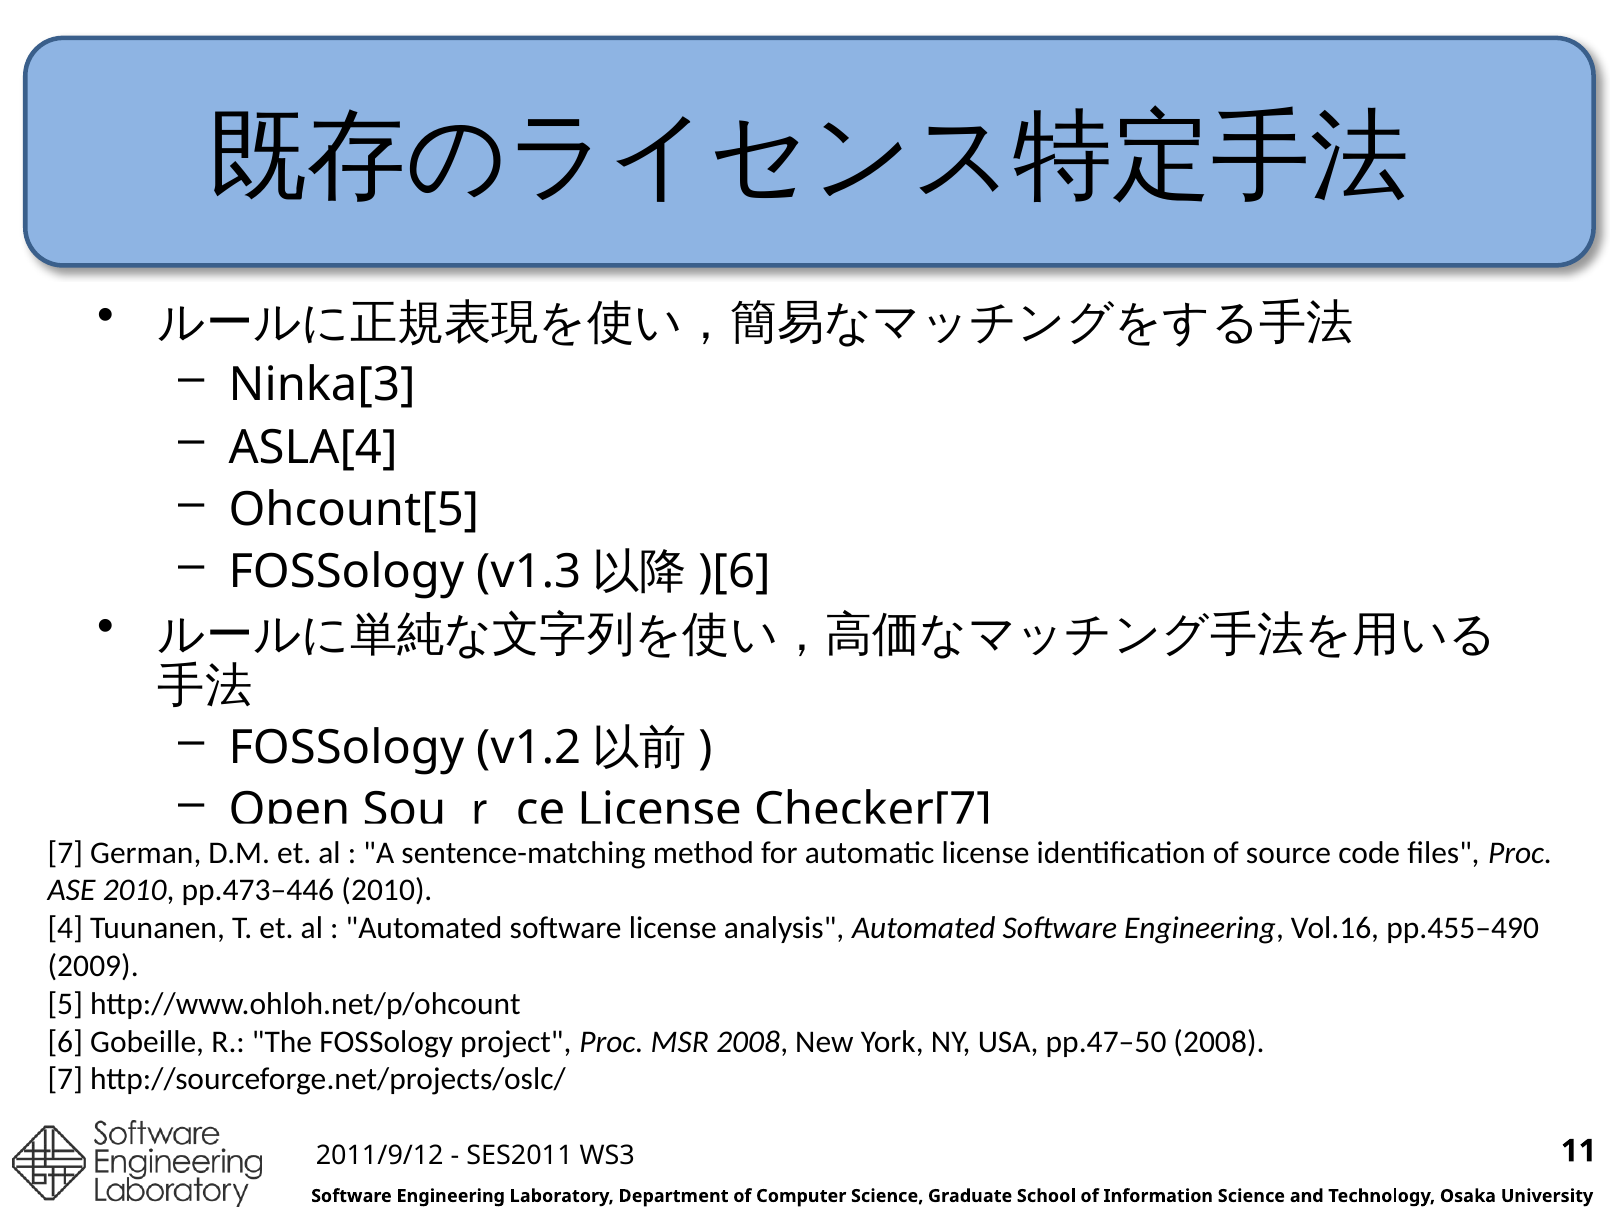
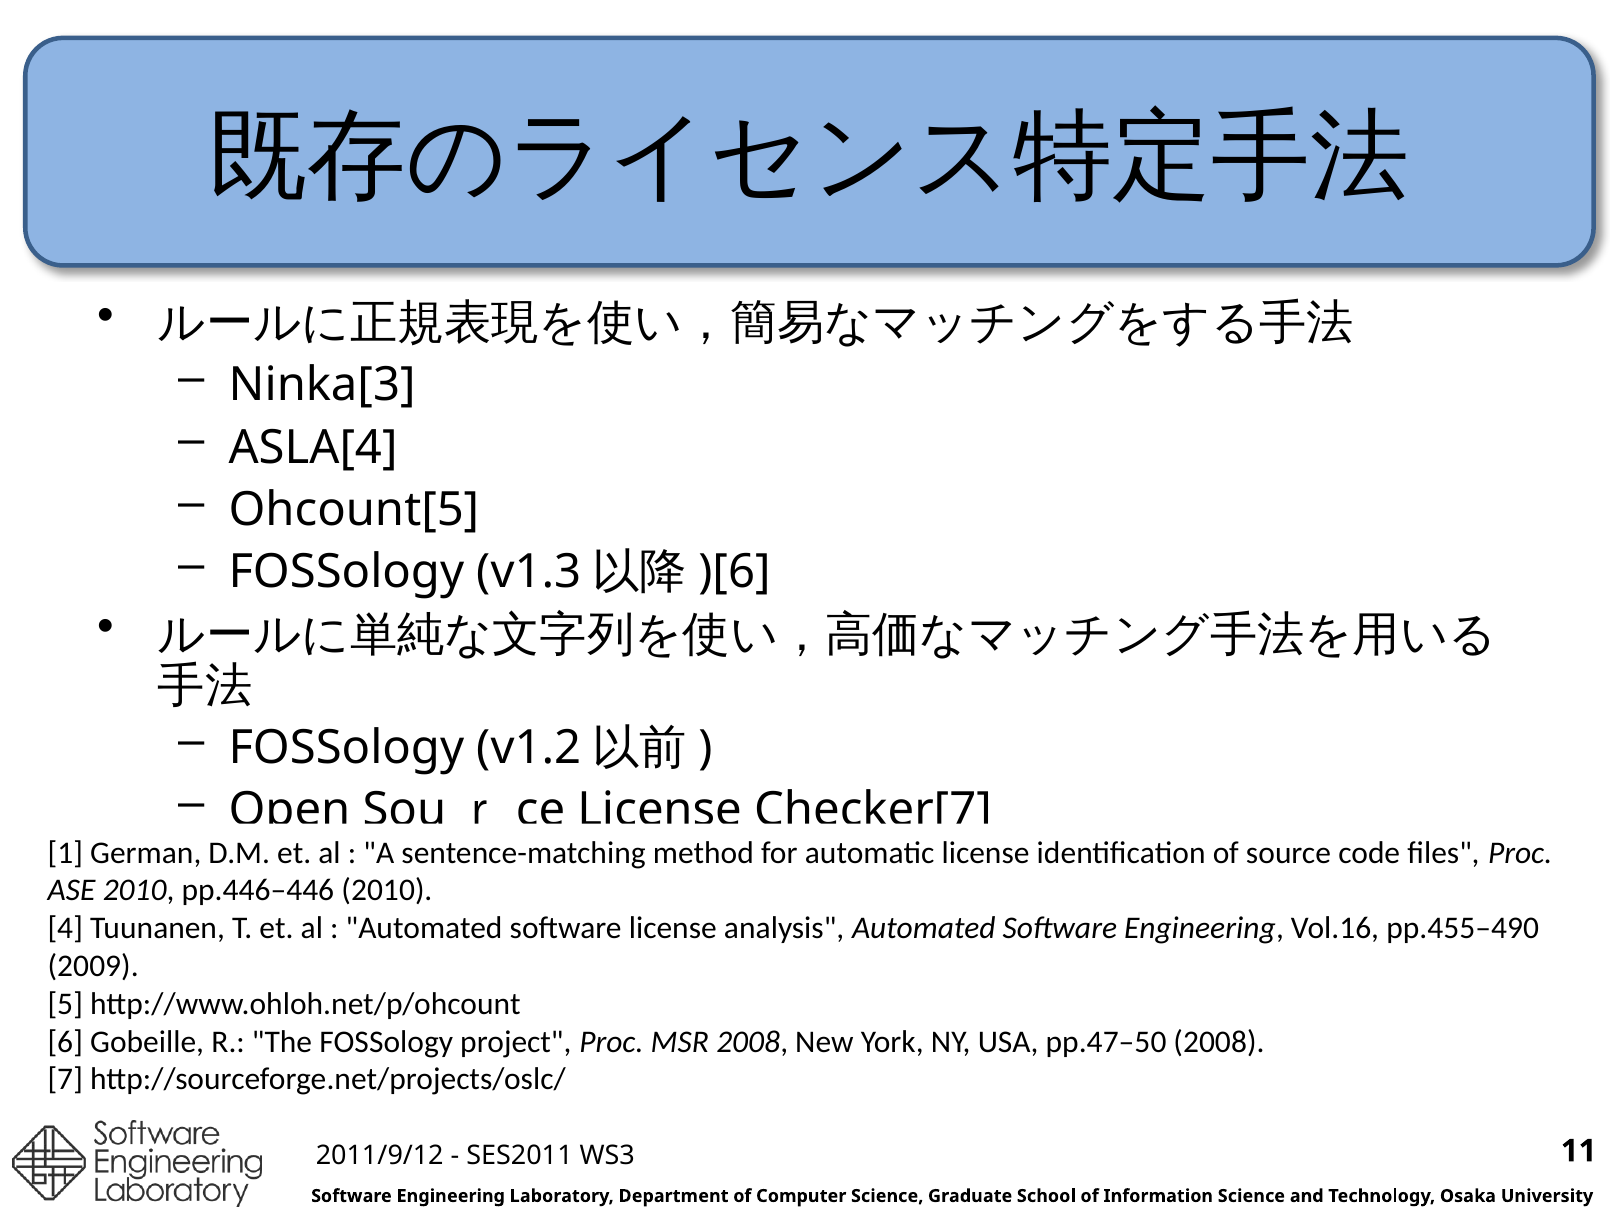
7 at (65, 853): 7 -> 1
pp.473–446: pp.473–446 -> pp.446–446
